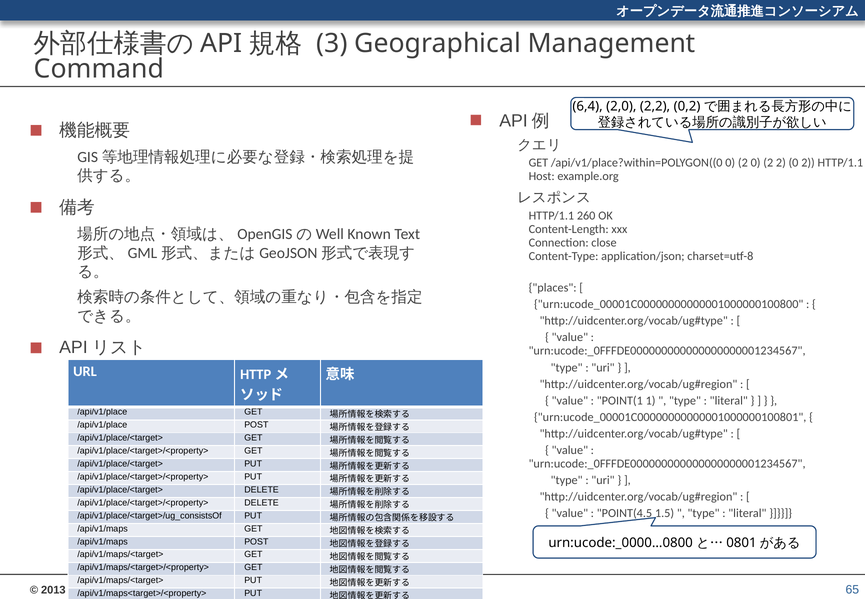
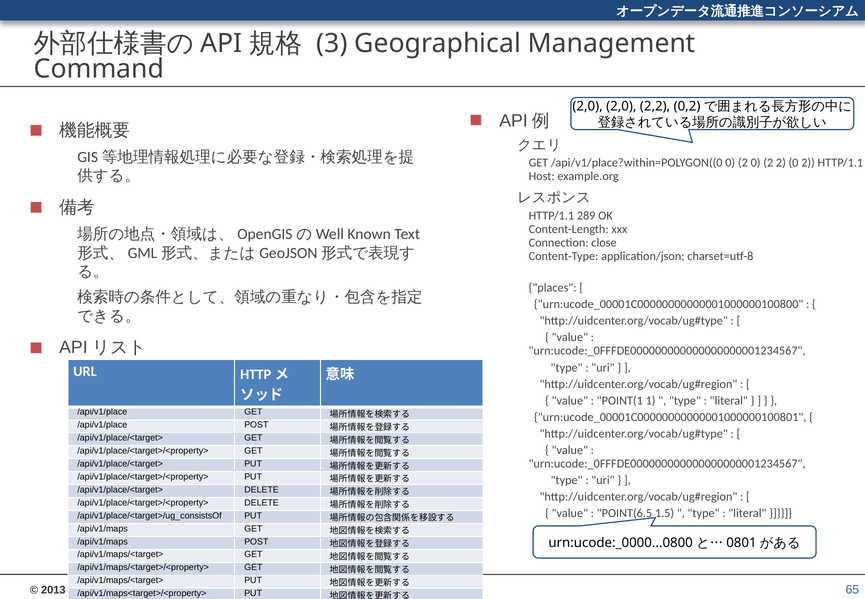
6,4 at (588, 106): 6,4 -> 2,0
260: 260 -> 289
POINT(4.5: POINT(4.5 -> POINT(6.5
